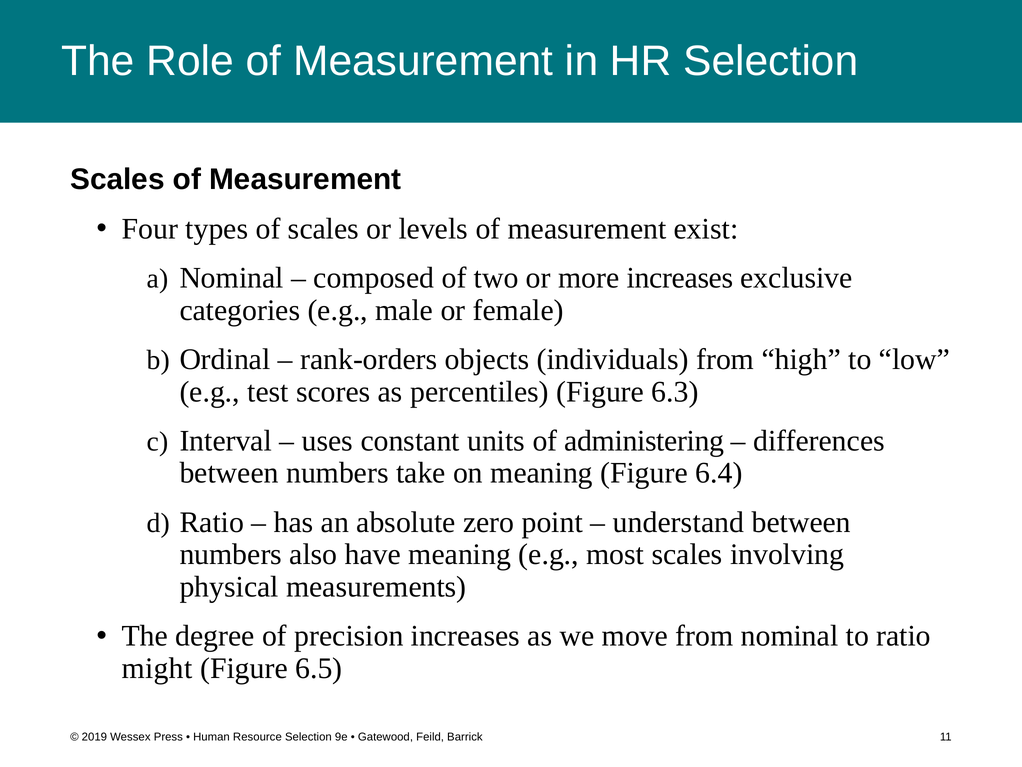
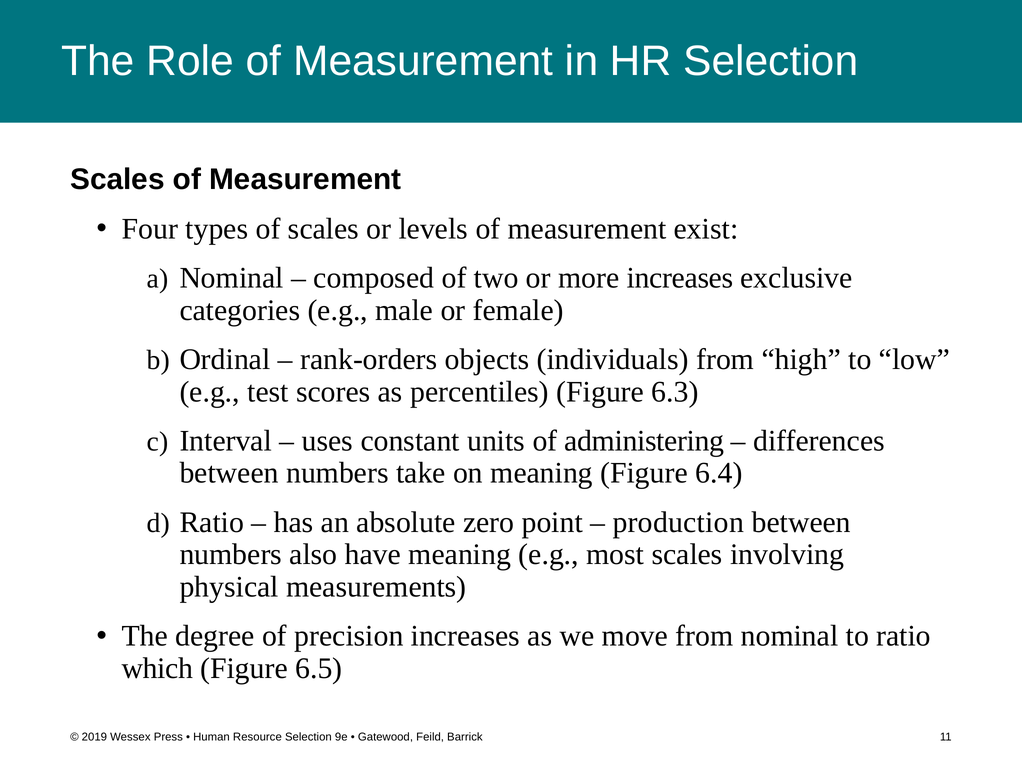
understand: understand -> production
might: might -> which
